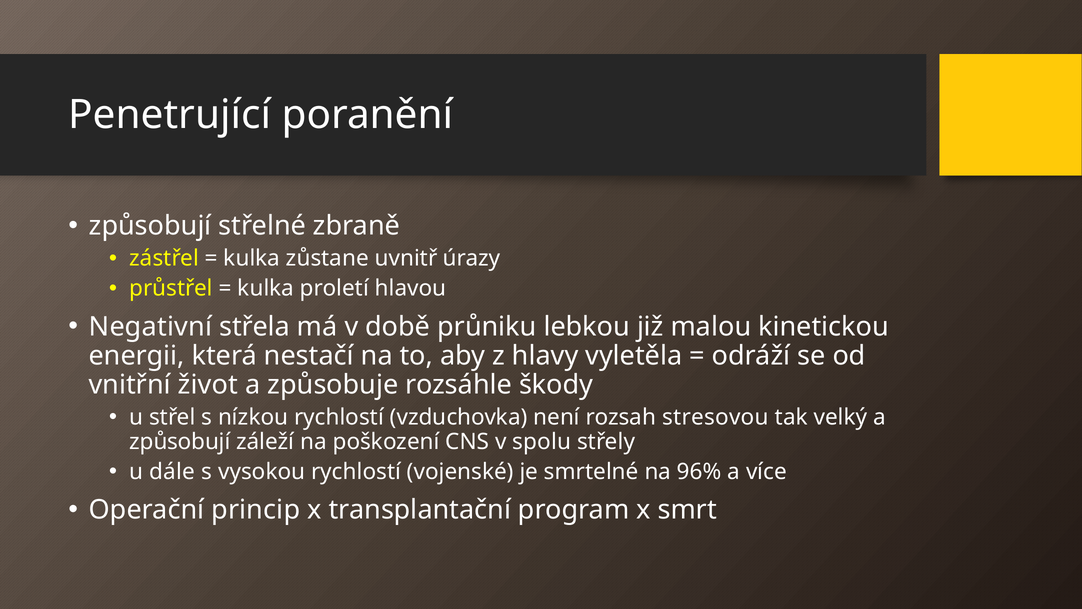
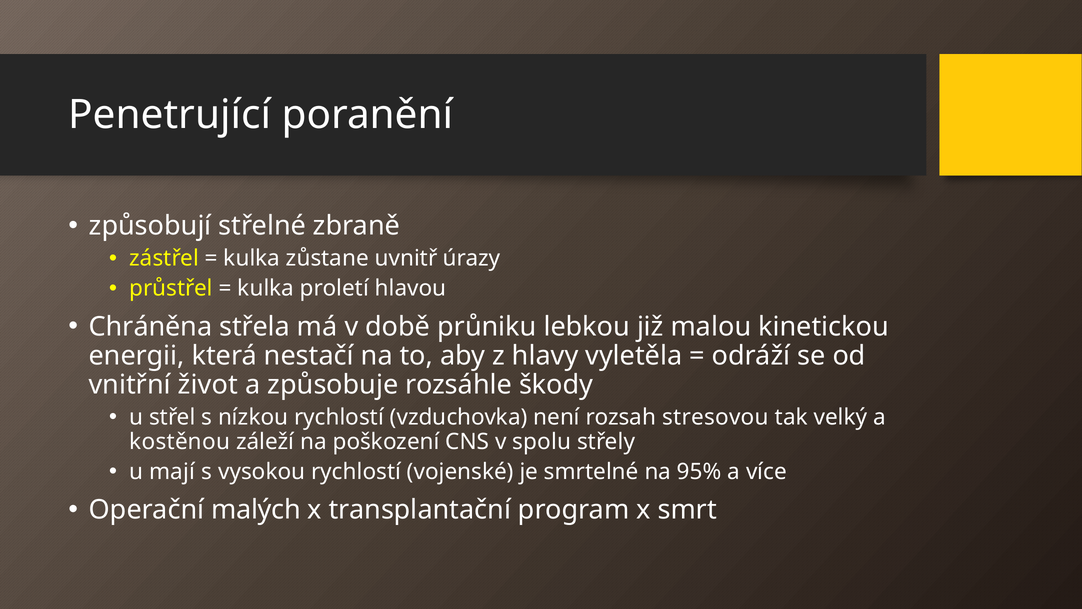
Negativní: Negativní -> Chráněna
způsobují at (180, 442): způsobují -> kostěnou
dále: dále -> mají
96%: 96% -> 95%
princip: princip -> malých
